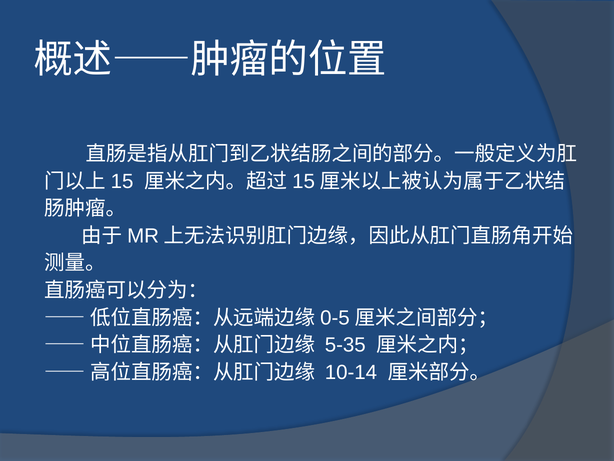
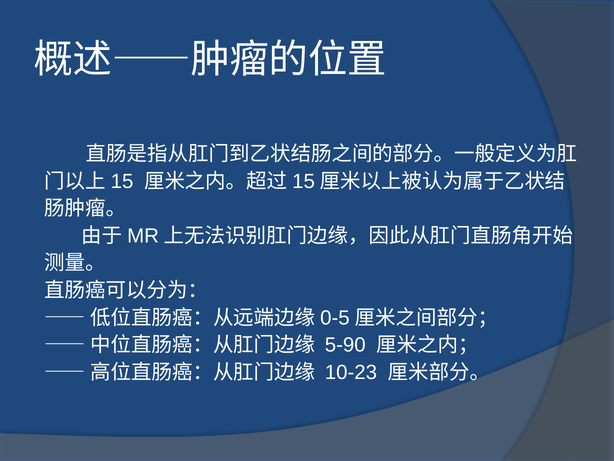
5-35: 5-35 -> 5-90
10-14: 10-14 -> 10-23
